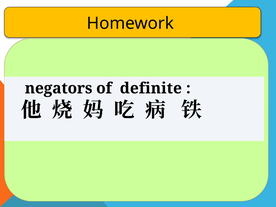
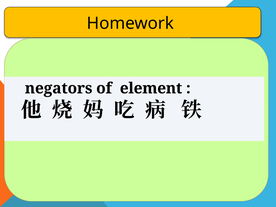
definite: definite -> element
